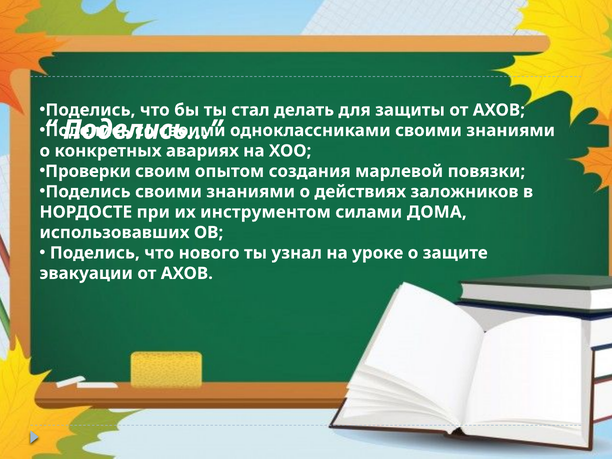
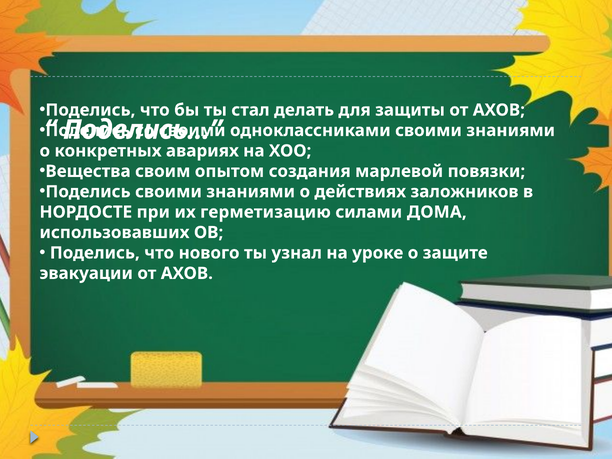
Проверки: Проверки -> Вещества
инструментом: инструментом -> герметизацию
